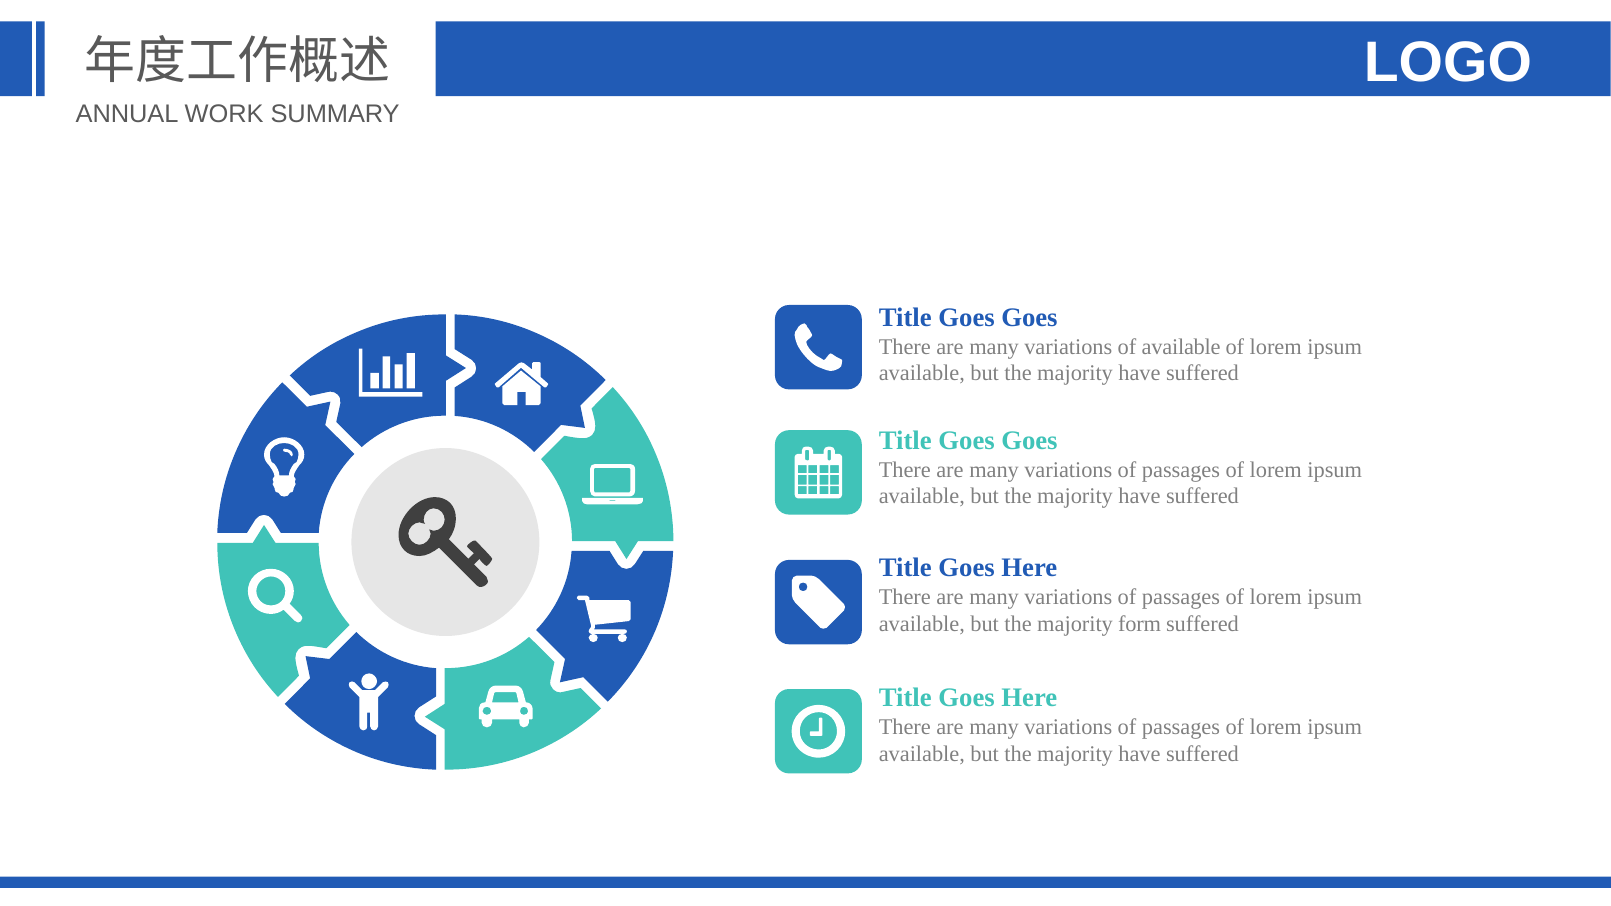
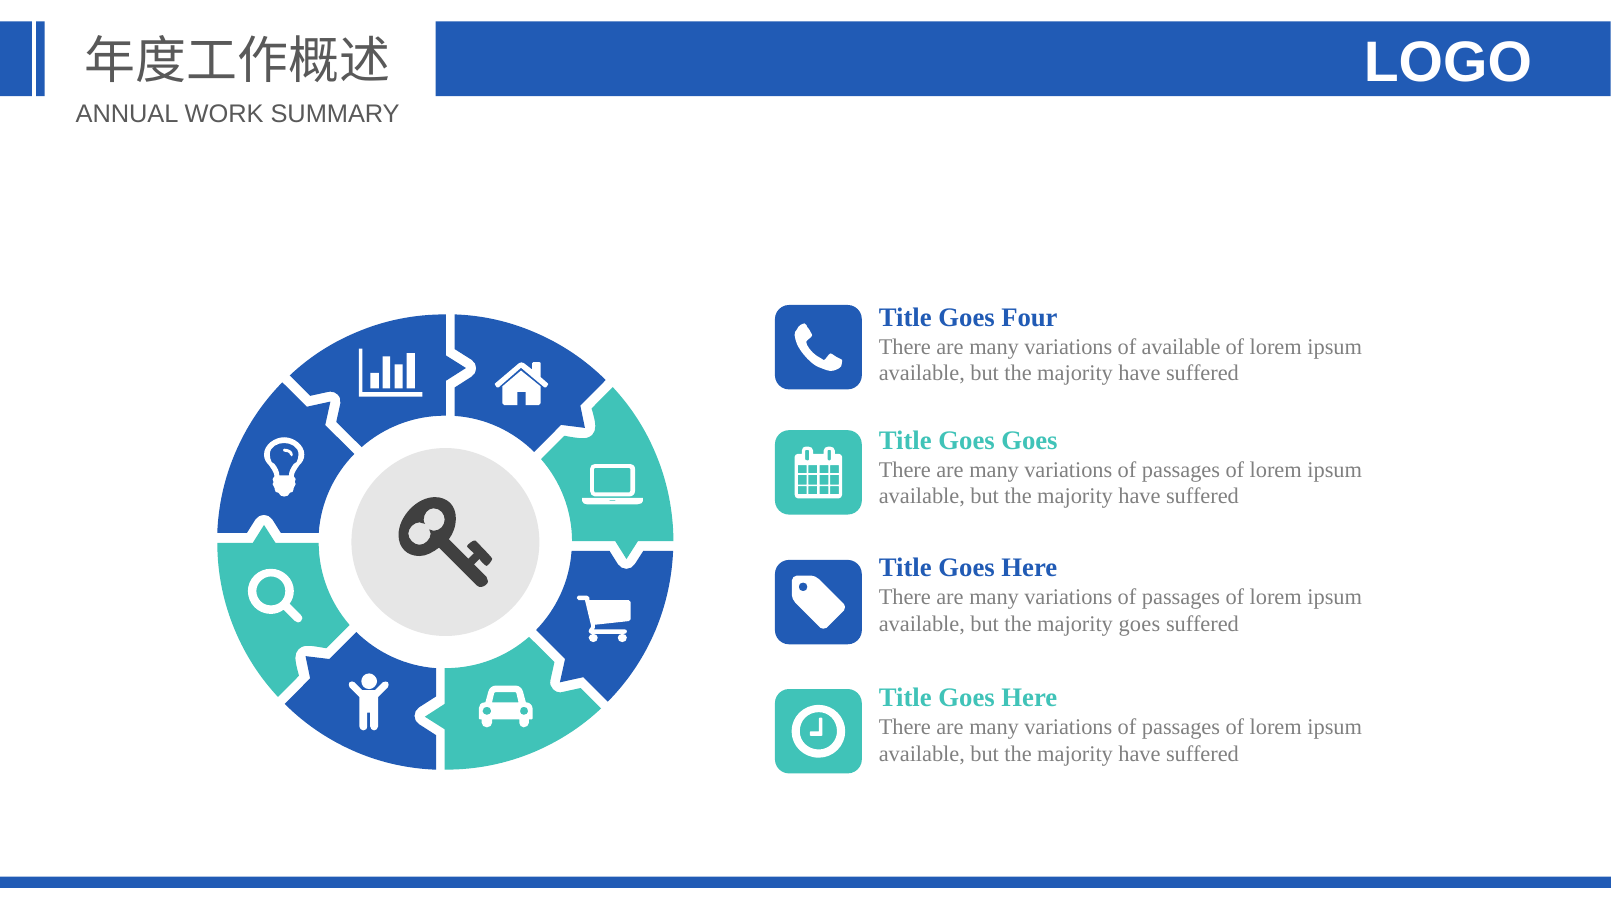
Goes at (1029, 318): Goes -> Four
majority form: form -> goes
